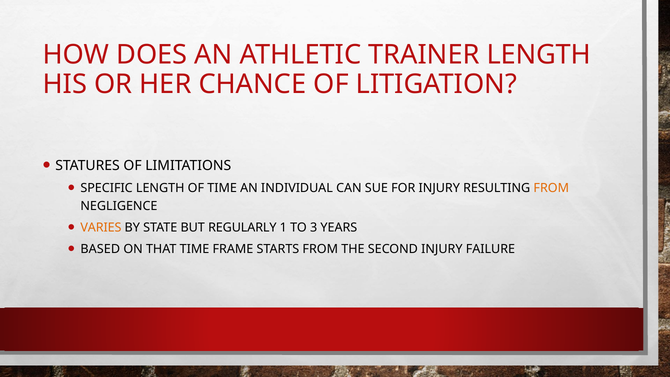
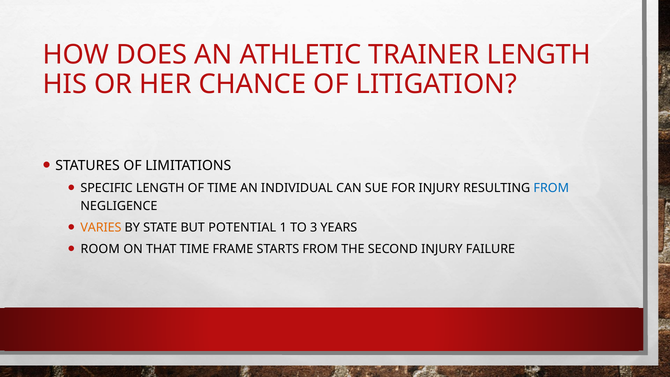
FROM at (551, 188) colour: orange -> blue
REGULARLY: REGULARLY -> POTENTIAL
BASED: BASED -> ROOM
